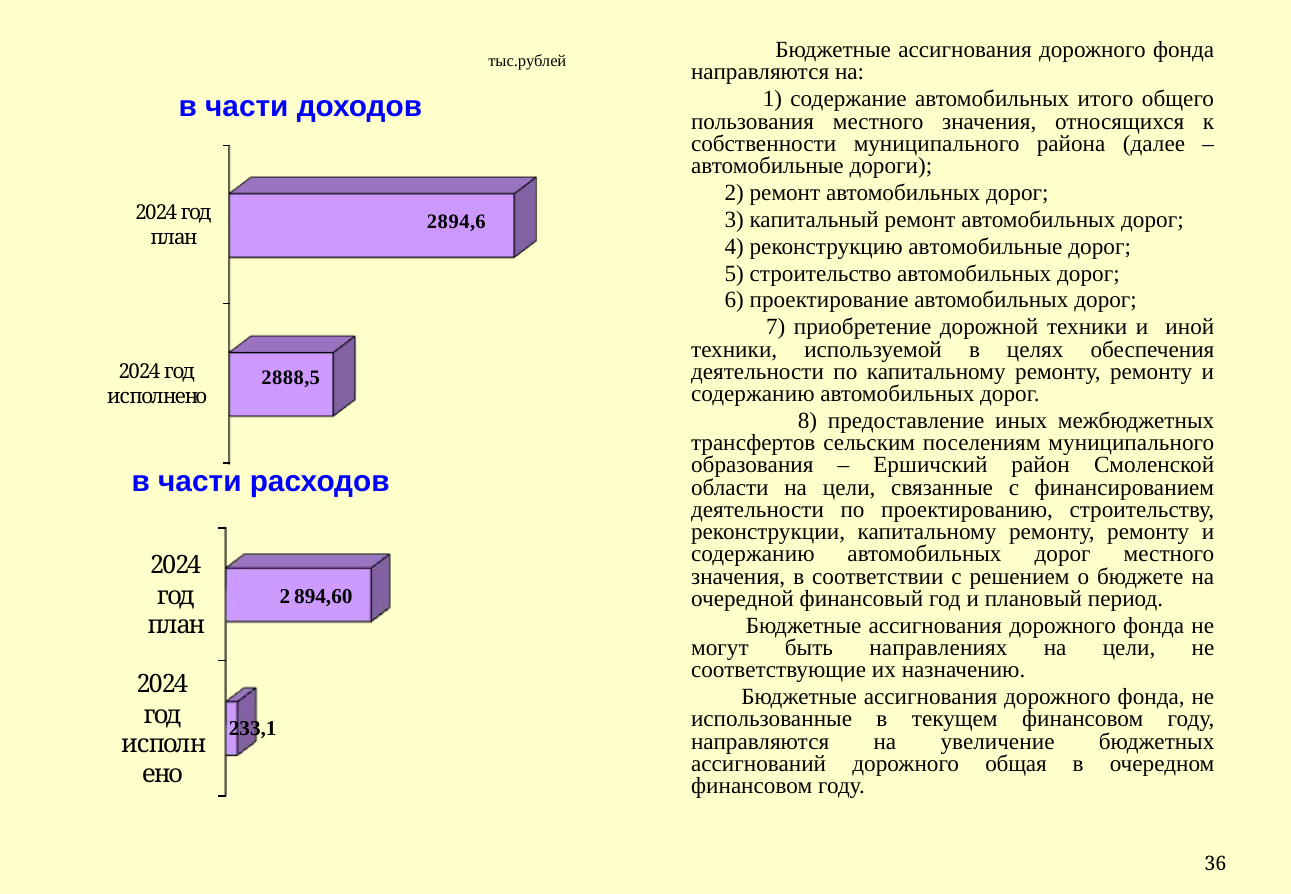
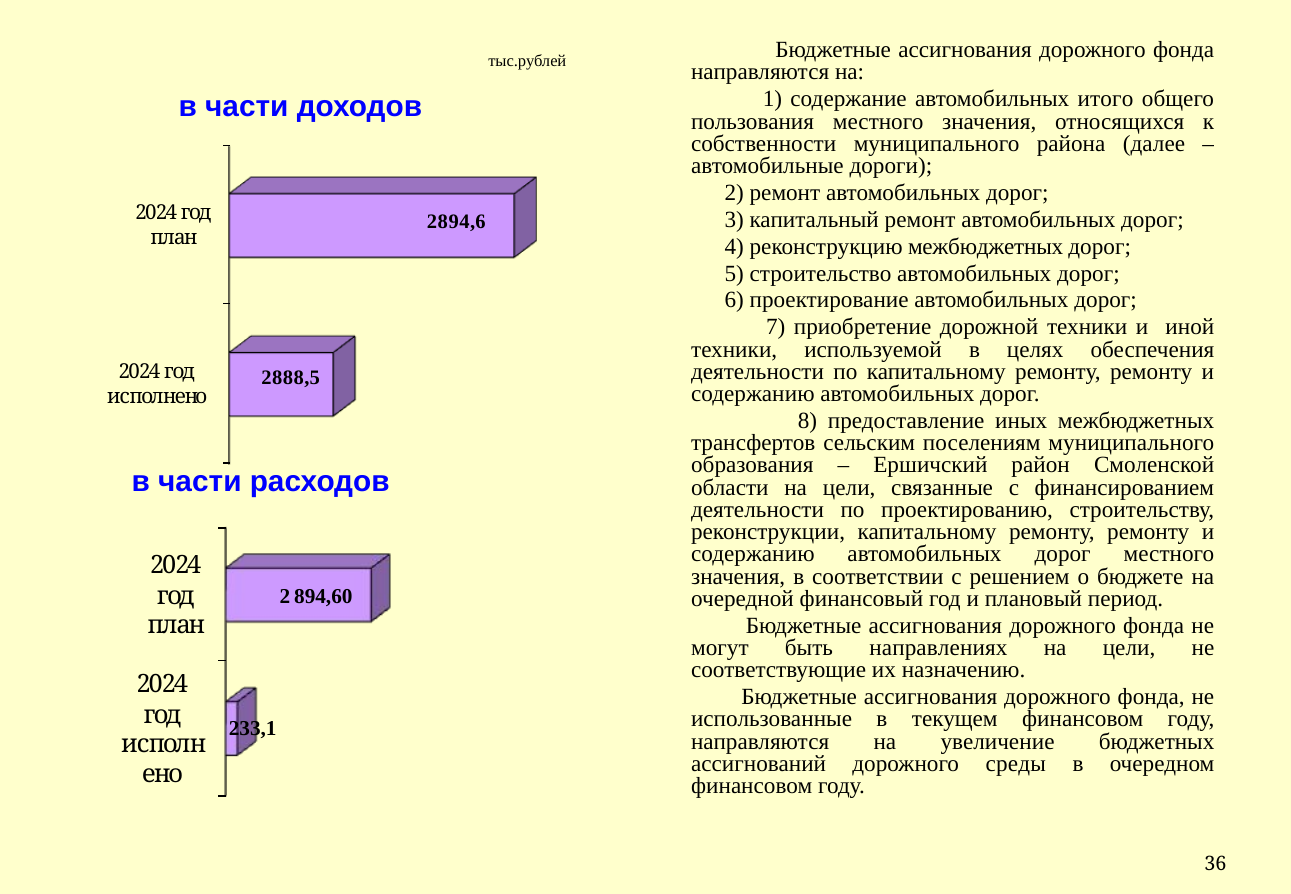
реконструкцию автомобильные: автомобильные -> межбюджетных
общая: общая -> среды
